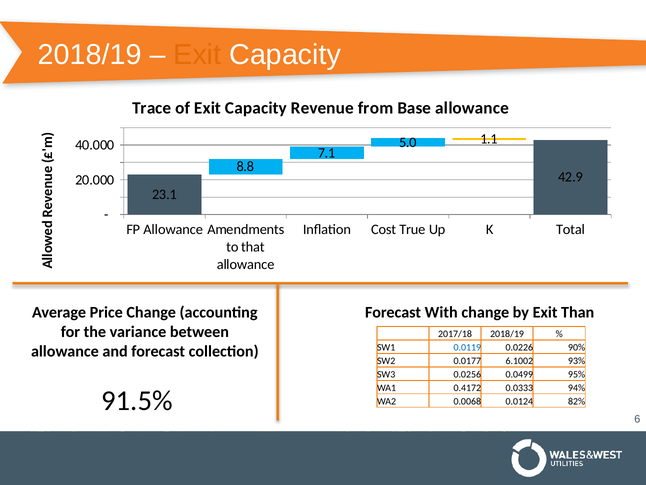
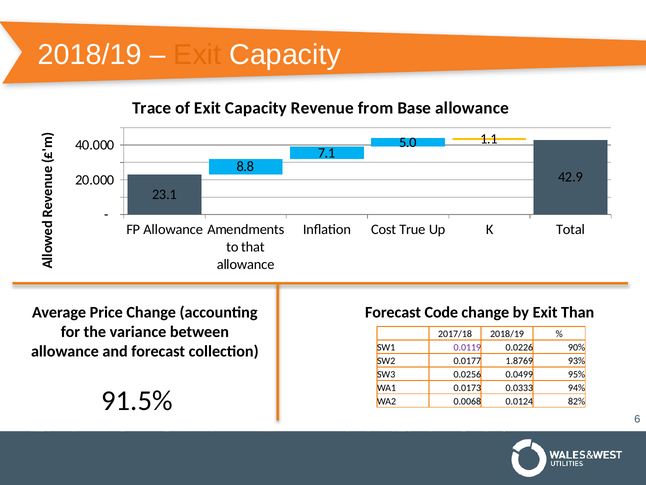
With: With -> Code
0.0119 colour: blue -> purple
6.1002: 6.1002 -> 1.8769
0.4172: 0.4172 -> 0.0173
